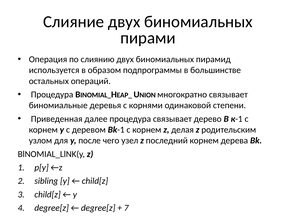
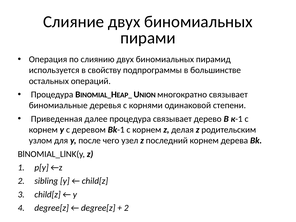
образом: образом -> свойству
7 at (126, 208): 7 -> 2
